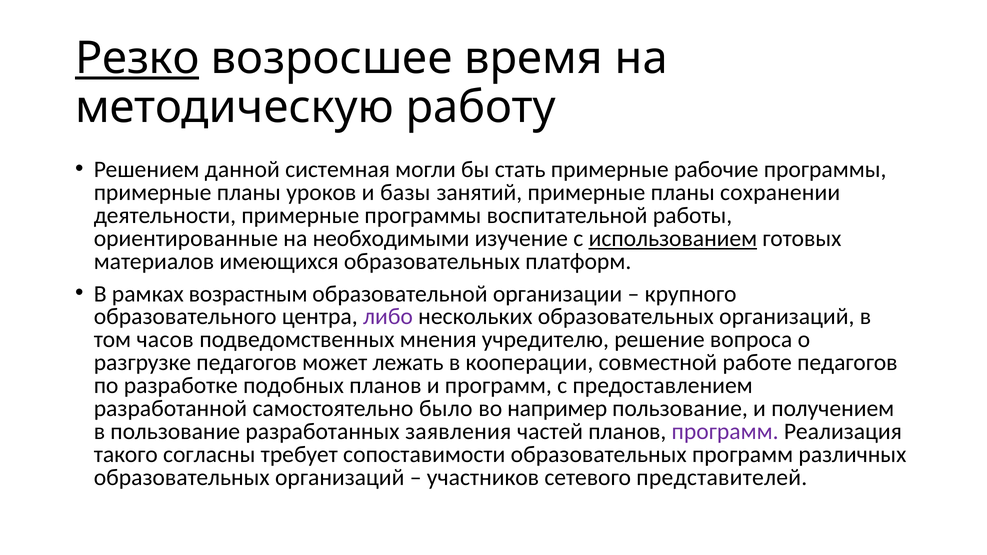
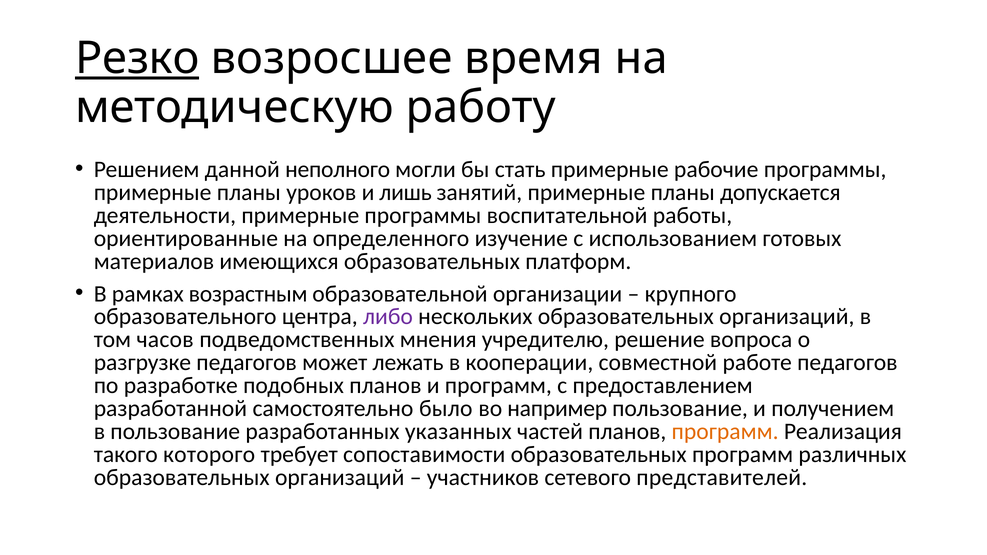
системная: системная -> неполного
базы: базы -> лишь
сохранении: сохранении -> допускается
необходимыми: необходимыми -> определенного
использованием underline: present -> none
заявления: заявления -> указанных
программ at (725, 432) colour: purple -> orange
согласны: согласны -> которого
